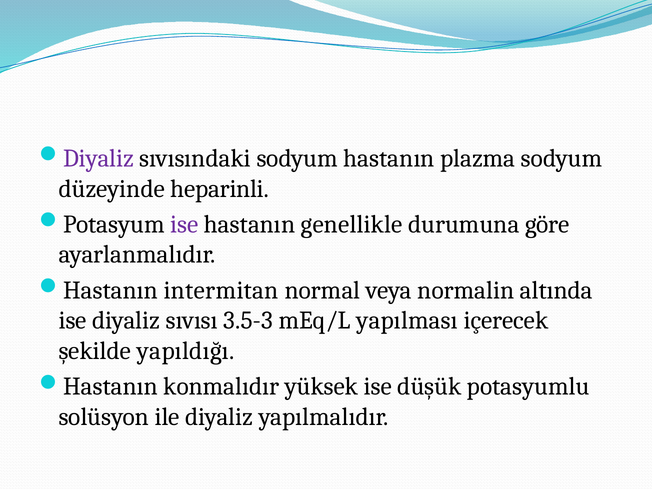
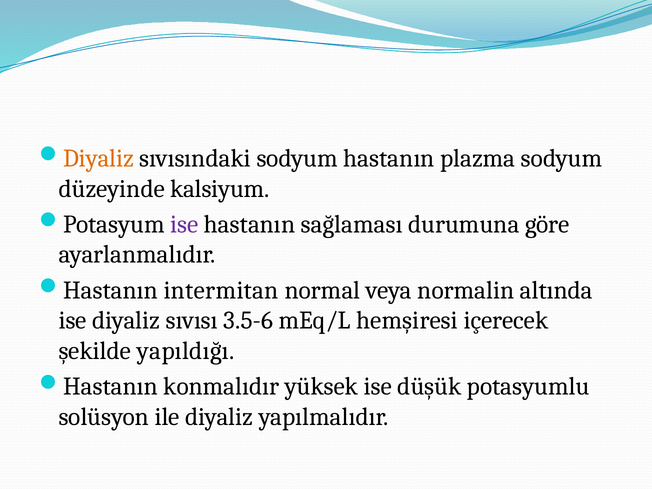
Diyaliz at (98, 158) colour: purple -> orange
heparinli: heparinli -> kalsiyum
genellikle: genellikle -> sağlaması
3.5-3: 3.5-3 -> 3.5-6
yapılması: yapılması -> hemşiresi
